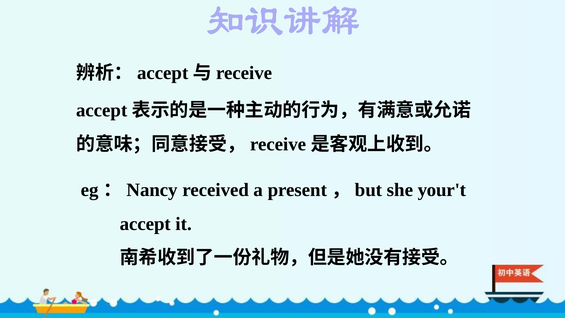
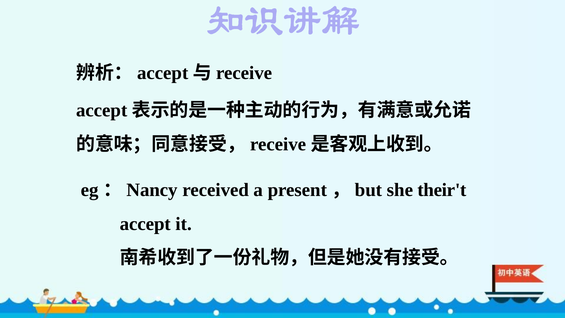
your't: your't -> their't
